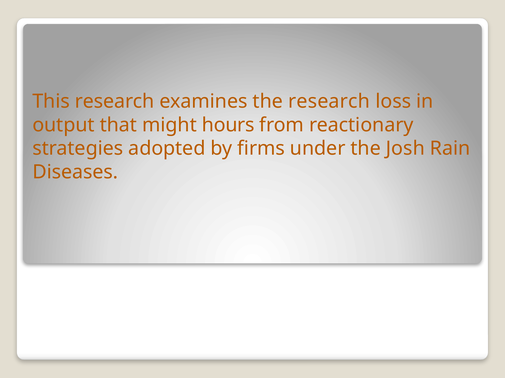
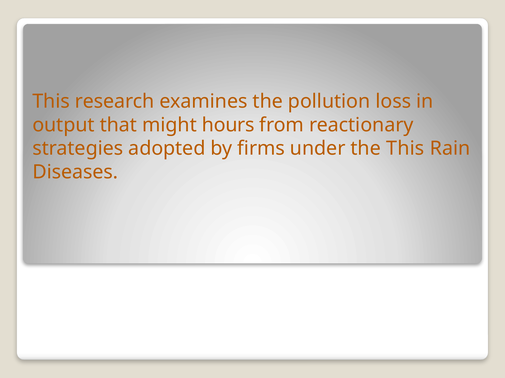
the research: research -> pollution
the Josh: Josh -> This
